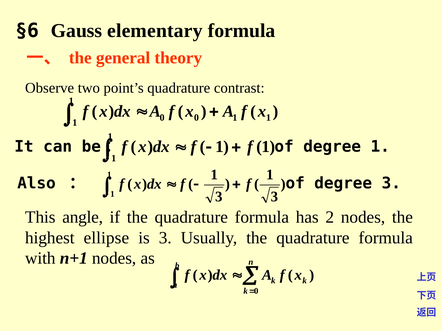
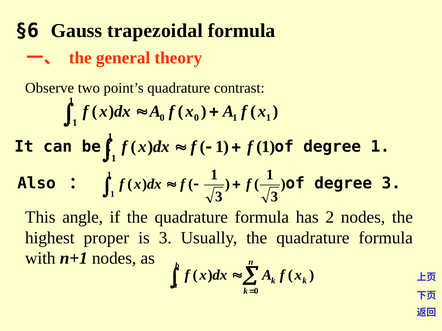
elementary: elementary -> trapezoidal
ellipse: ellipse -> proper
